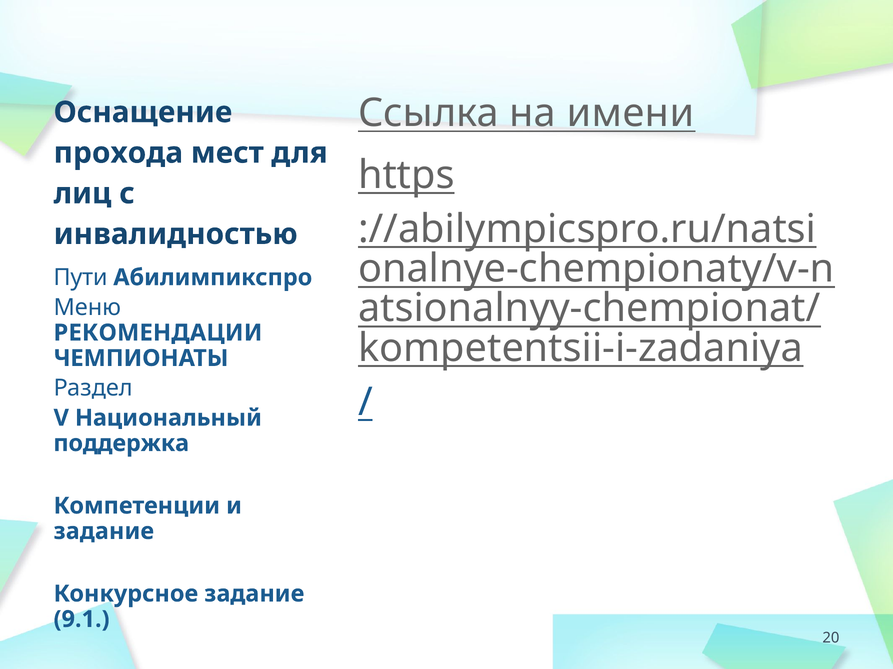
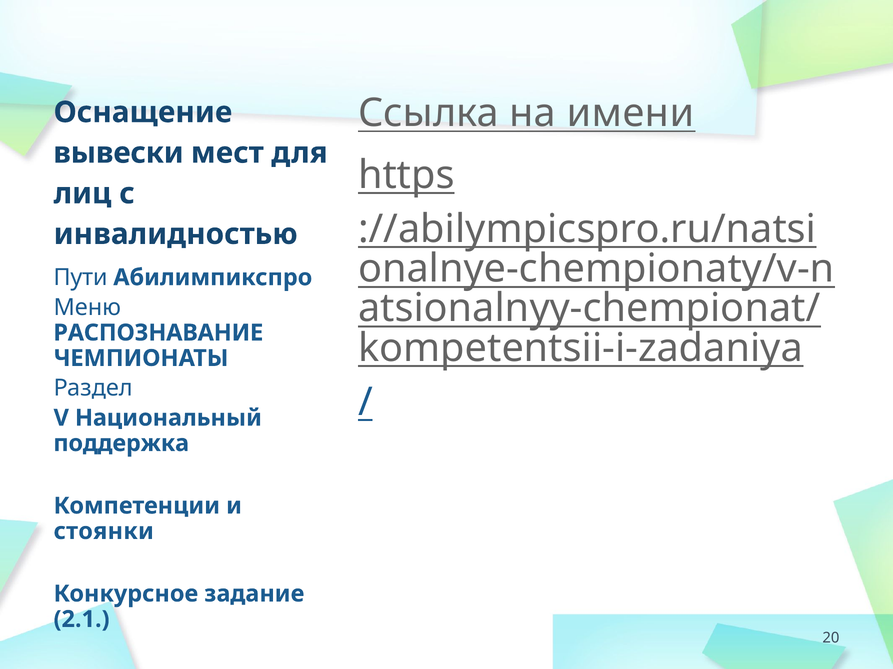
прохода: прохода -> вывески
РЕКОМЕНДАЦИИ: РЕКОМЕНДАЦИИ -> РАСПОЗНАВАНИЕ
задание at (104, 532): задание -> стоянки
9.1: 9.1 -> 2.1
